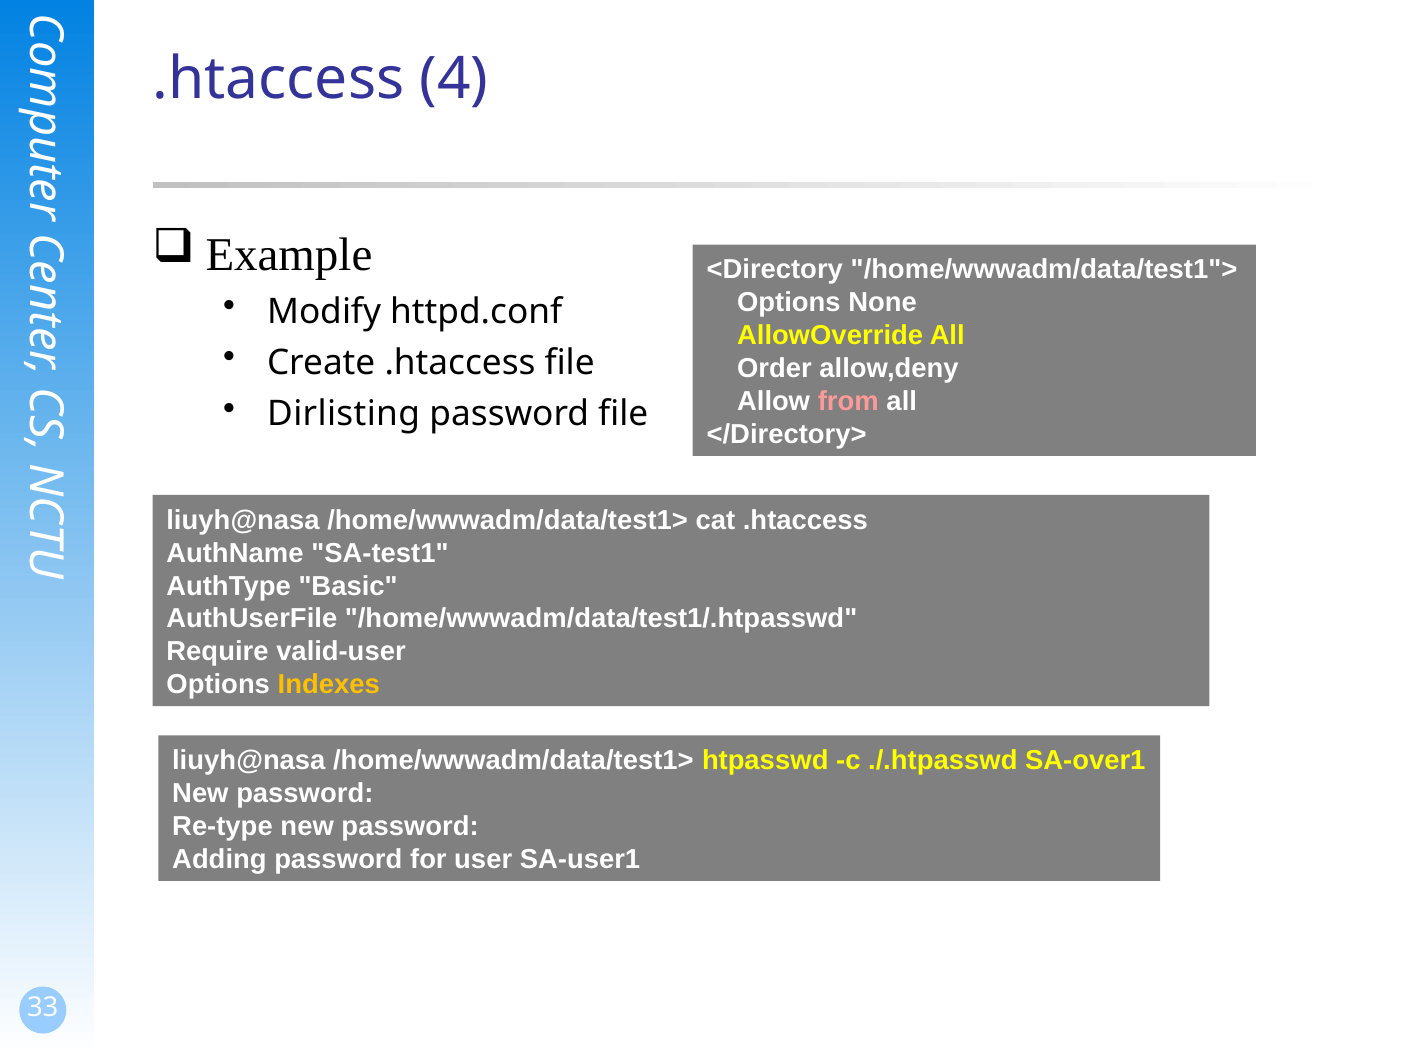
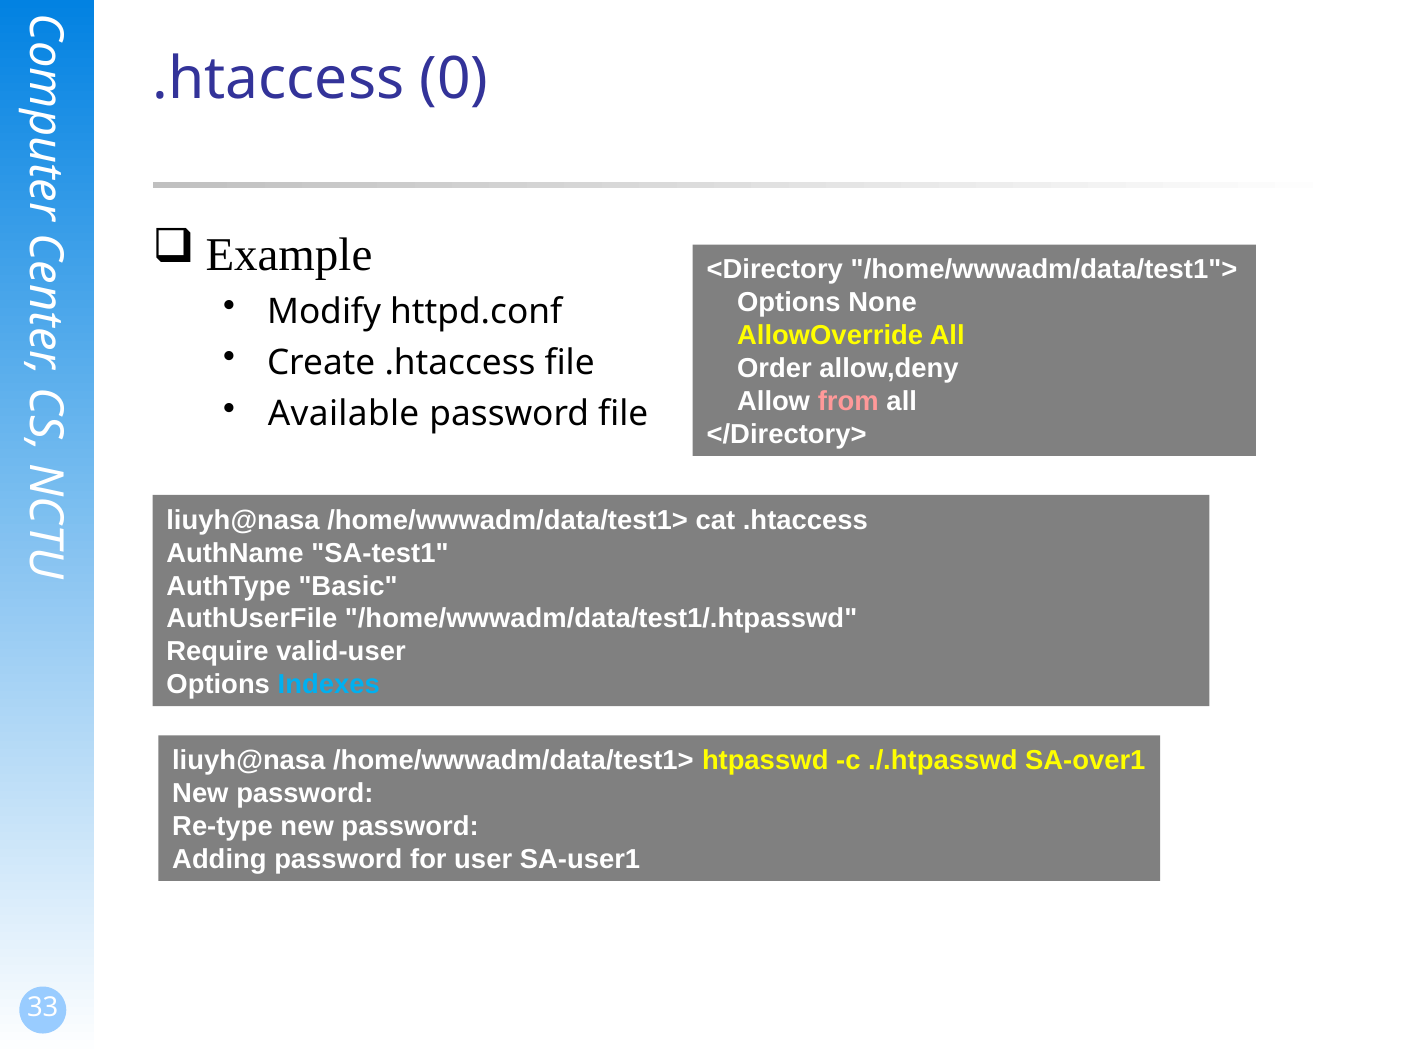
4: 4 -> 0
Dirlisting: Dirlisting -> Available
Indexes colour: yellow -> light blue
